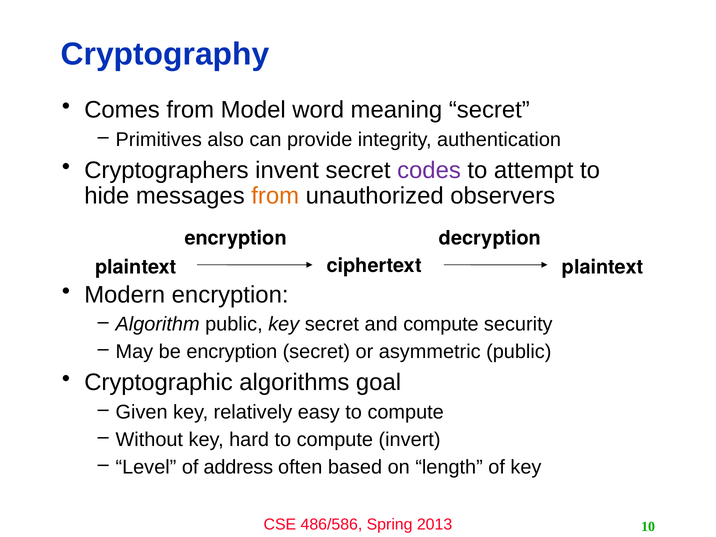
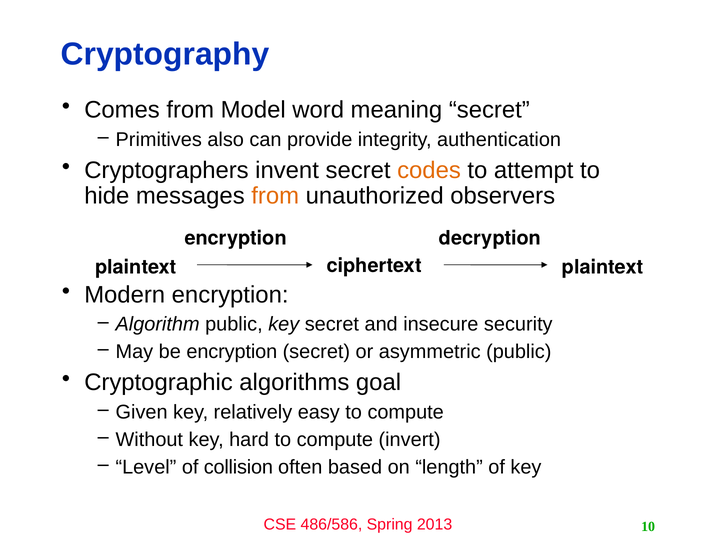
codes colour: purple -> orange
and compute: compute -> insecure
address: address -> collision
